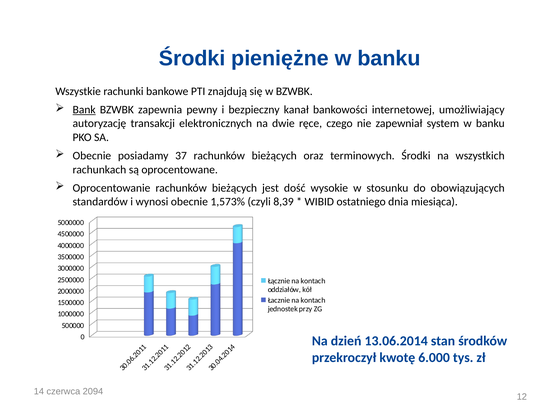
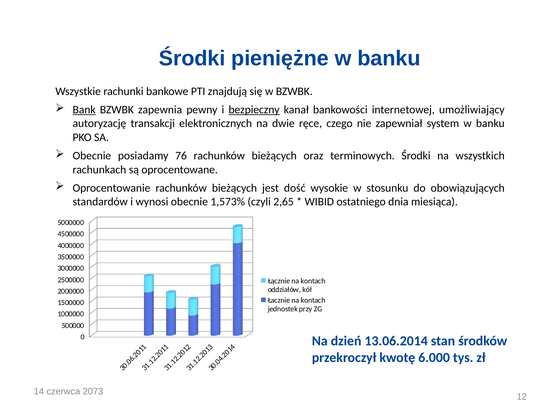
bezpieczny underline: none -> present
37: 37 -> 76
8,39: 8,39 -> 2,65
2094: 2094 -> 2073
